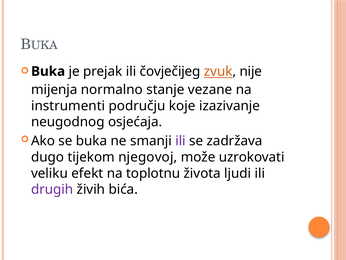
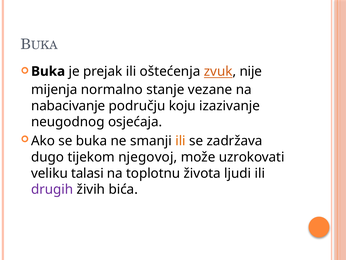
čovječijeg: čovječijeg -> oštećenja
instrumenti: instrumenti -> nabacivanje
koje: koje -> koju
ili at (180, 141) colour: purple -> orange
efekt: efekt -> talasi
